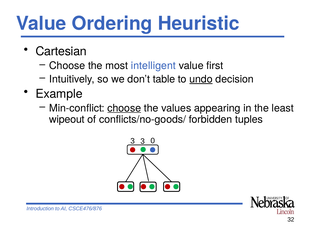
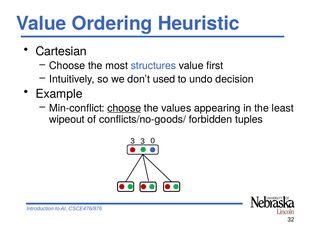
intelligent: intelligent -> structures
table: table -> used
undo underline: present -> none
